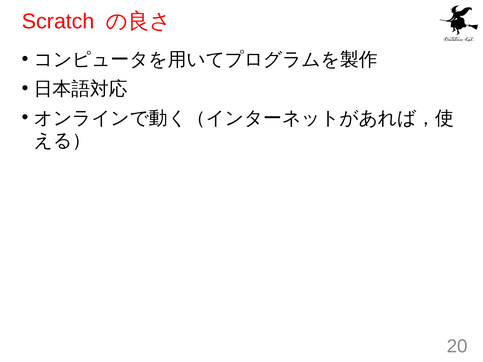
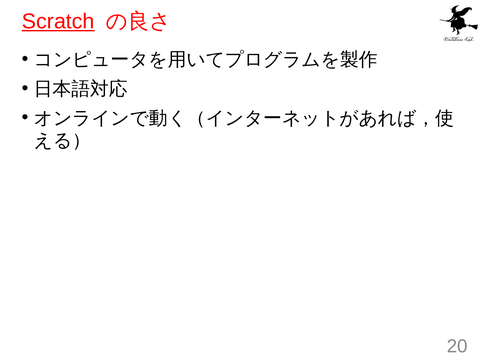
Scratch underline: none -> present
